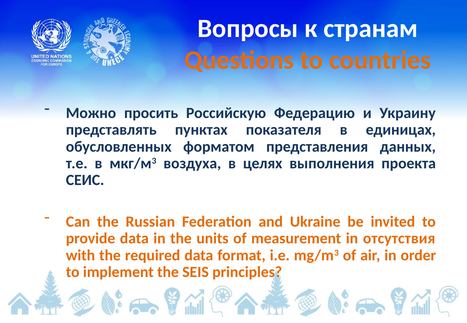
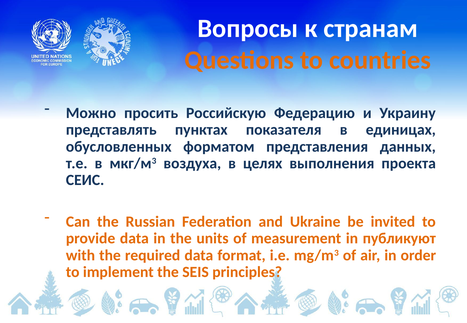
отсутствия: отсутствия -> публикуют
